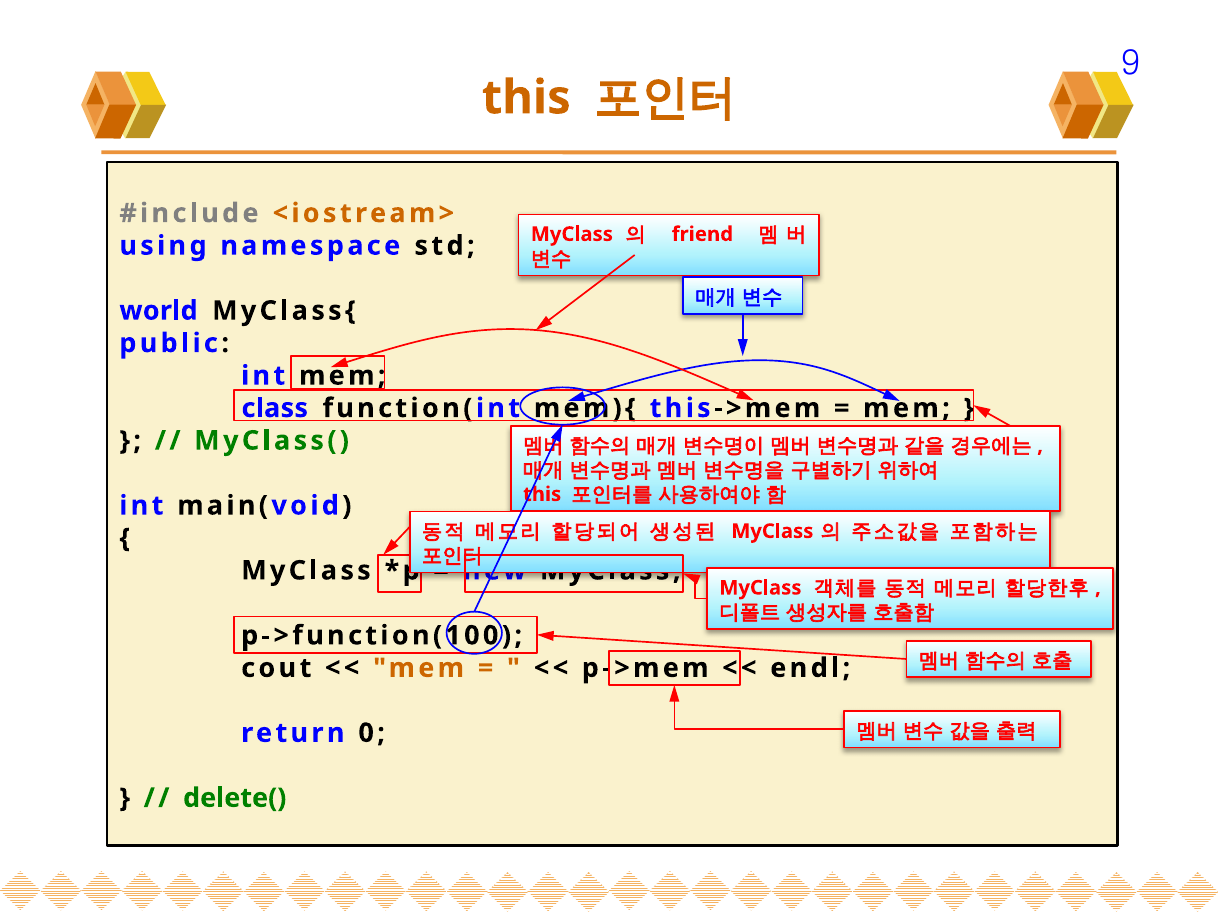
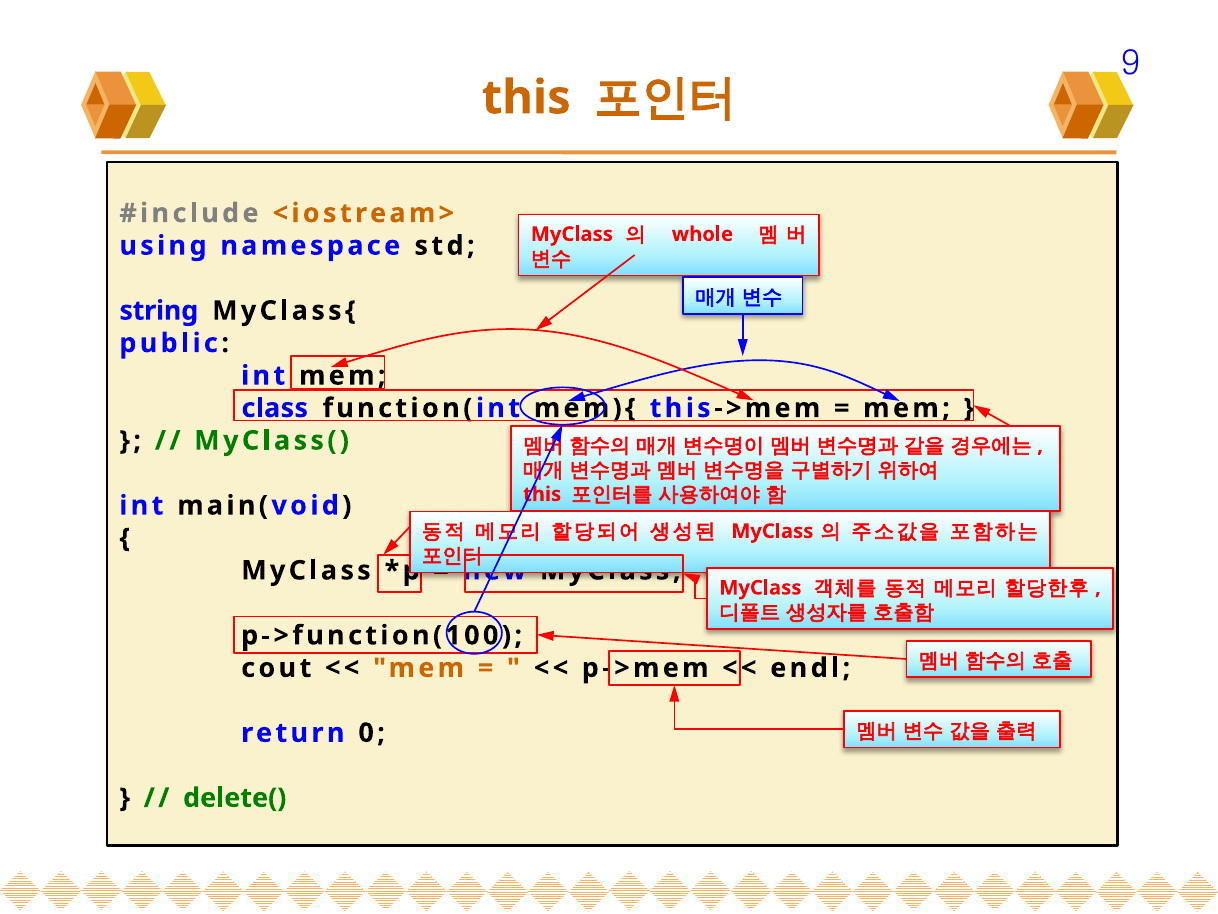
friend: friend -> whole
world: world -> string
